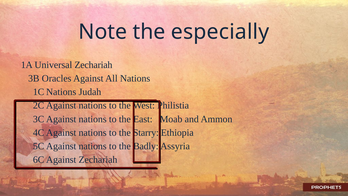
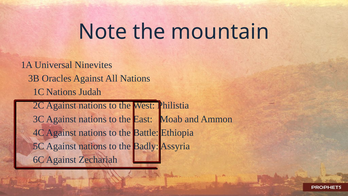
especially: especially -> mountain
Universal Zechariah: Zechariah -> Ninevites
Starry: Starry -> Battle
